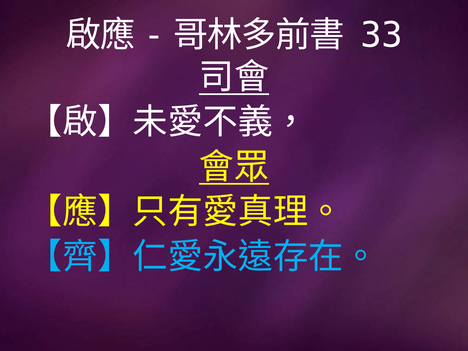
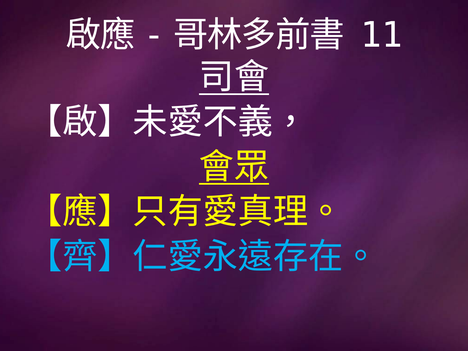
33: 33 -> 11
